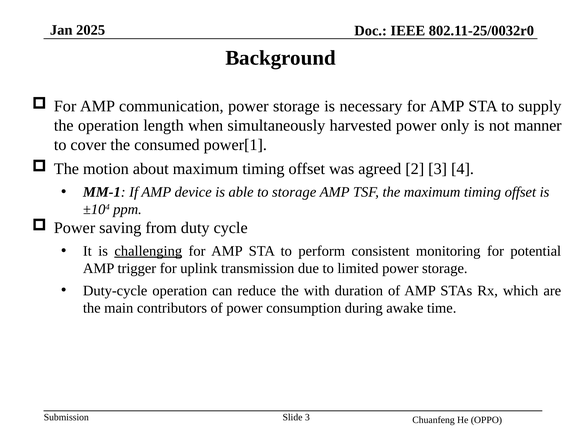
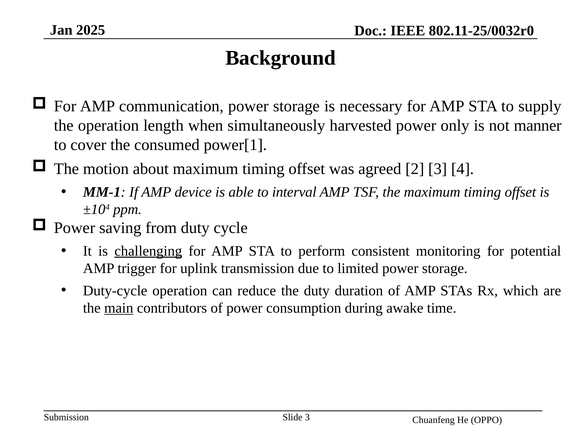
to storage: storage -> interval
the with: with -> duty
main underline: none -> present
